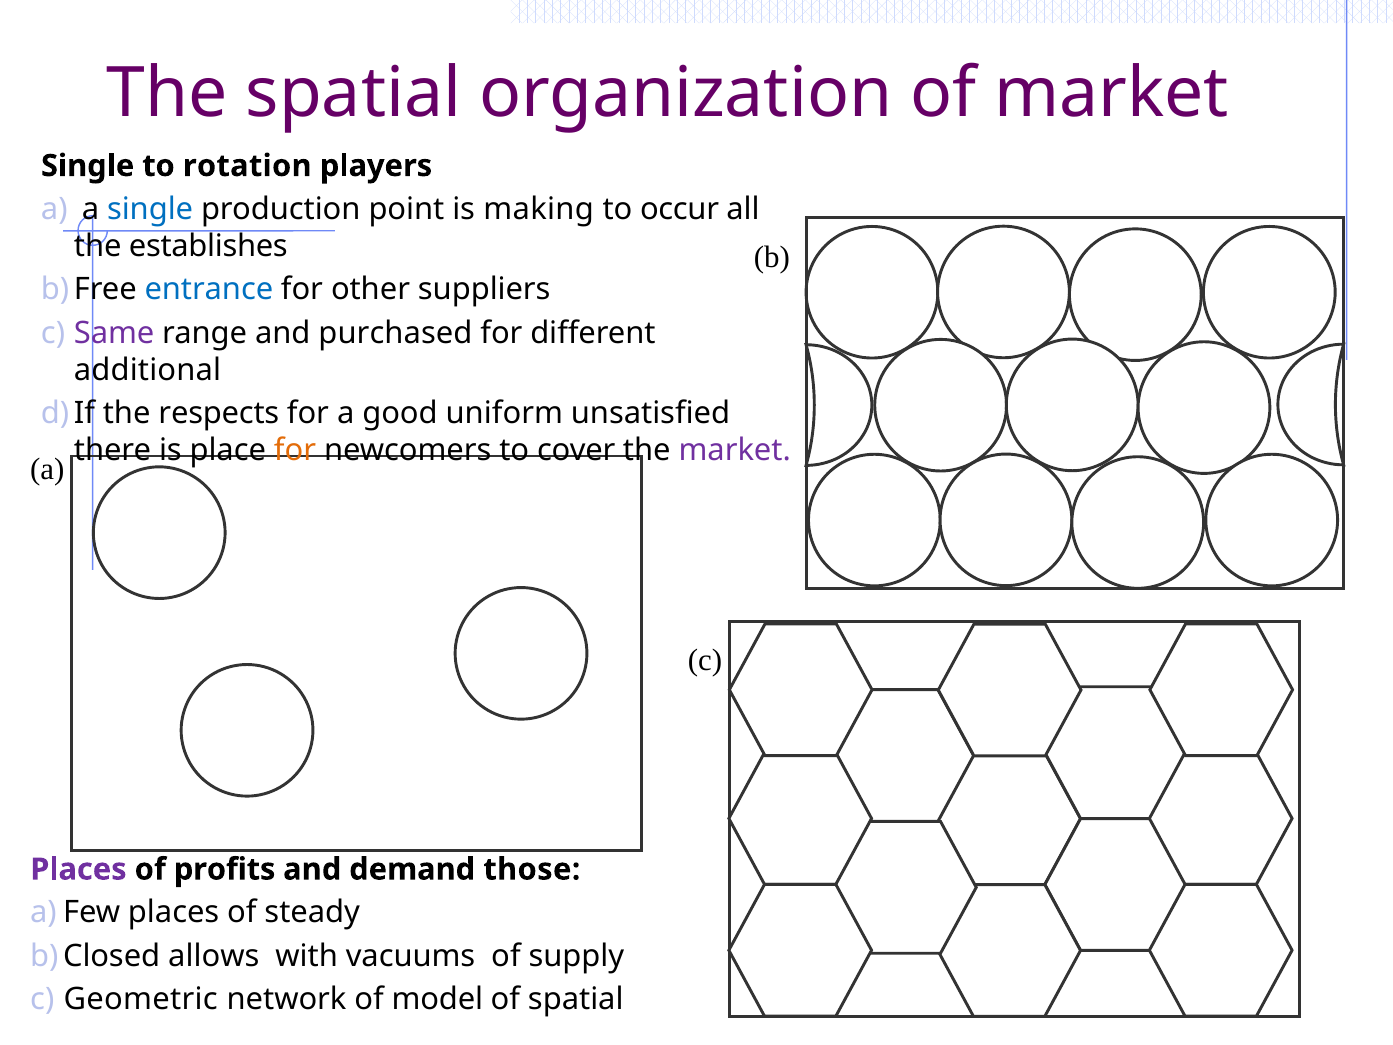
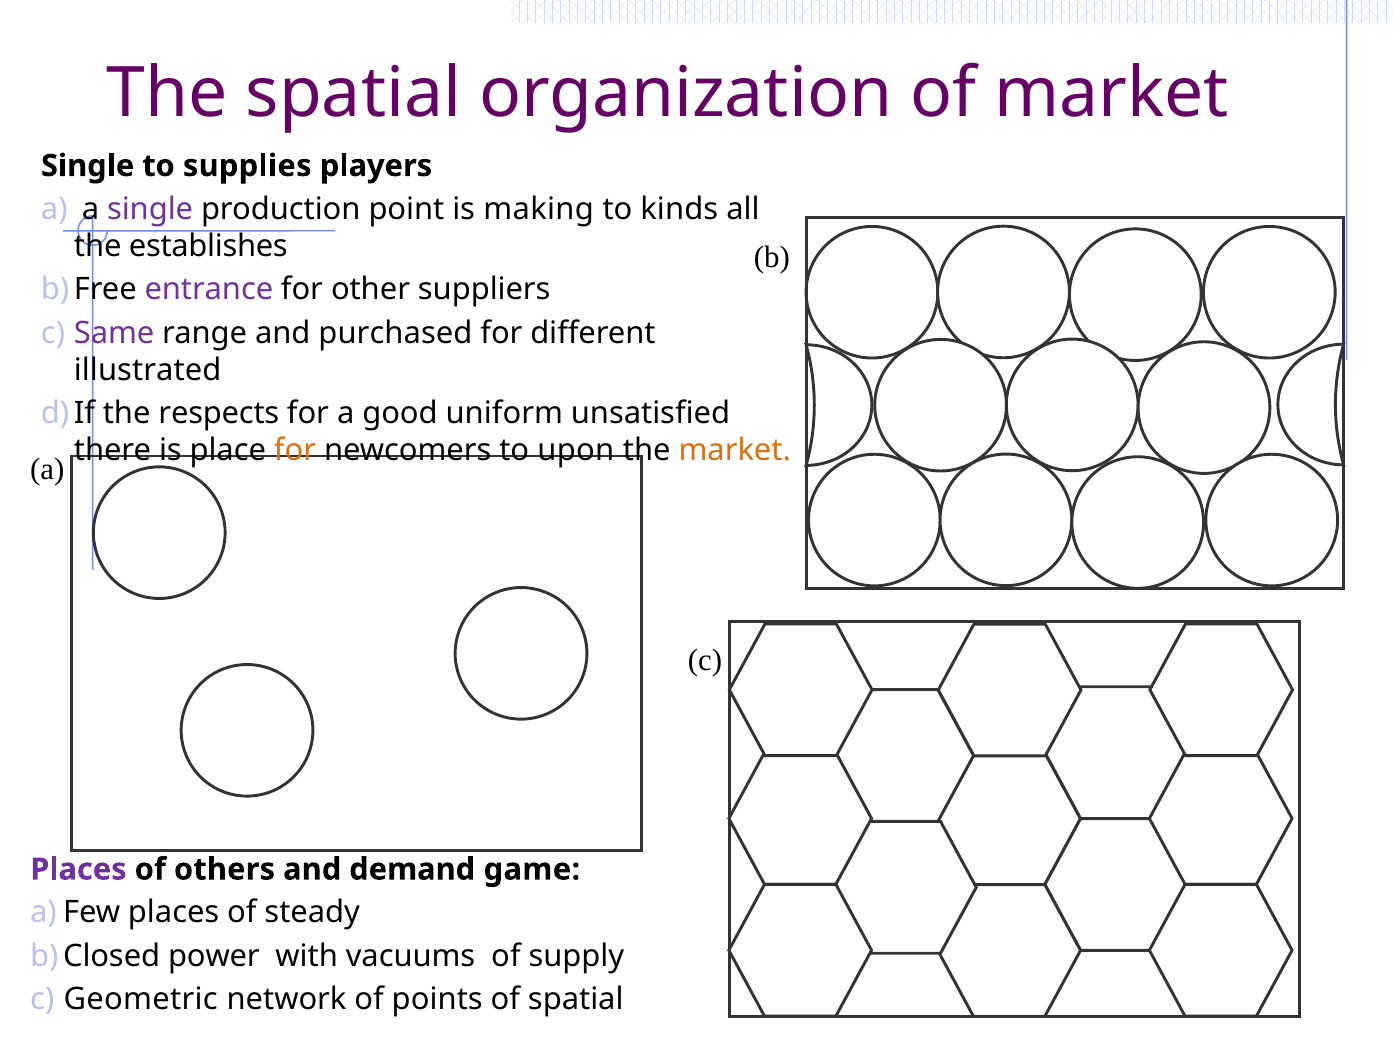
rotation: rotation -> supplies
single at (150, 209) colour: blue -> purple
occur: occur -> kinds
entrance colour: blue -> purple
additional: additional -> illustrated
cover: cover -> upon
market at (735, 451) colour: purple -> orange
profits: profits -> others
those: those -> game
allows: allows -> power
model: model -> points
